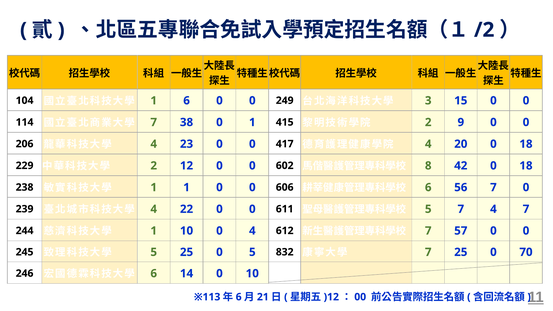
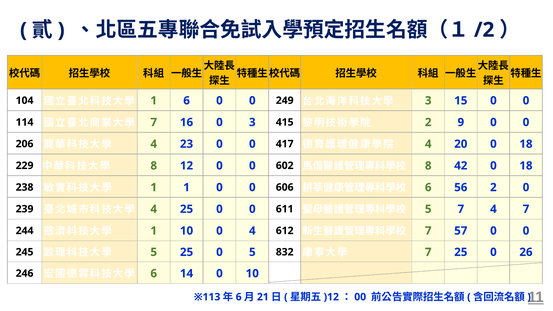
38: 38 -> 16
0 1: 1 -> 3
2 at (154, 166): 2 -> 8
56 7: 7 -> 2
4 22: 22 -> 25
70: 70 -> 26
